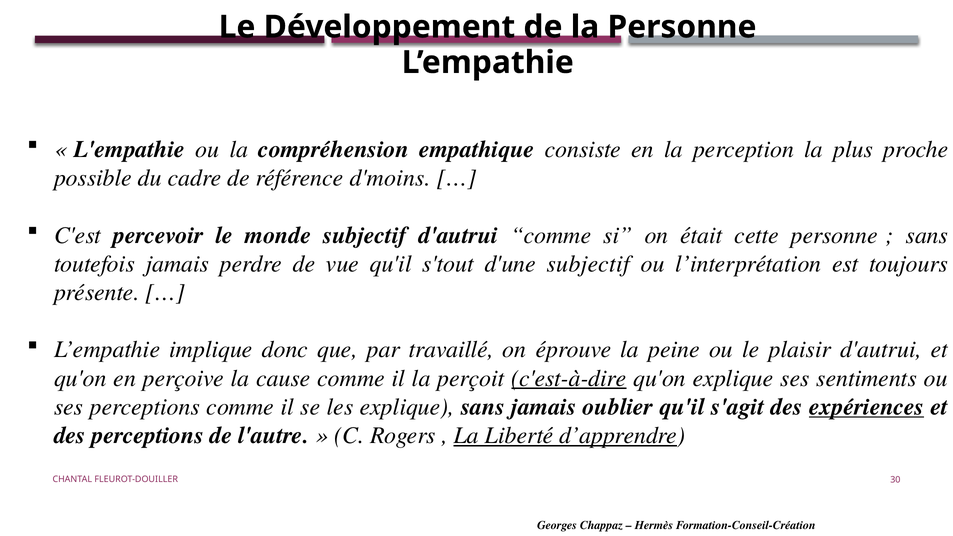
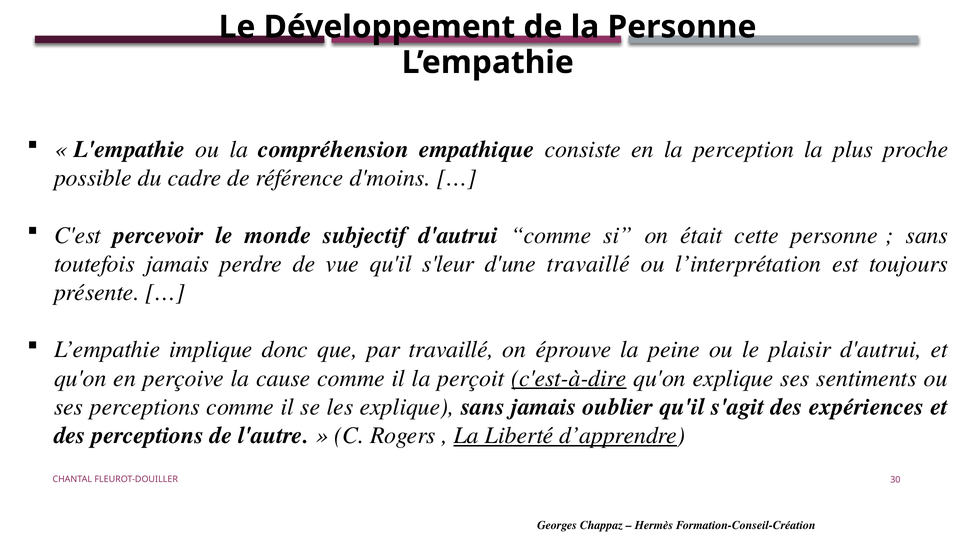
s'tout: s'tout -> s'leur
d'une subjectif: subjectif -> travaillé
expériences underline: present -> none
